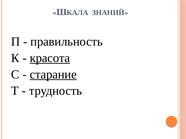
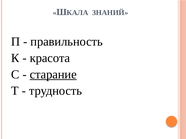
красота underline: present -> none
